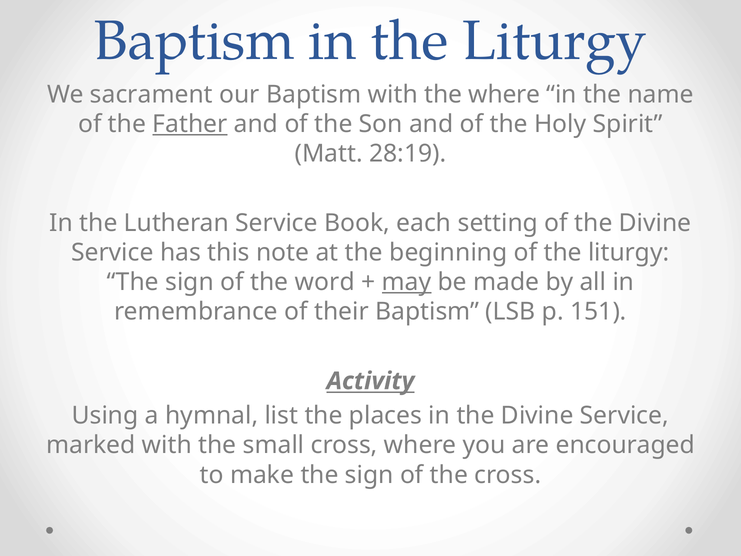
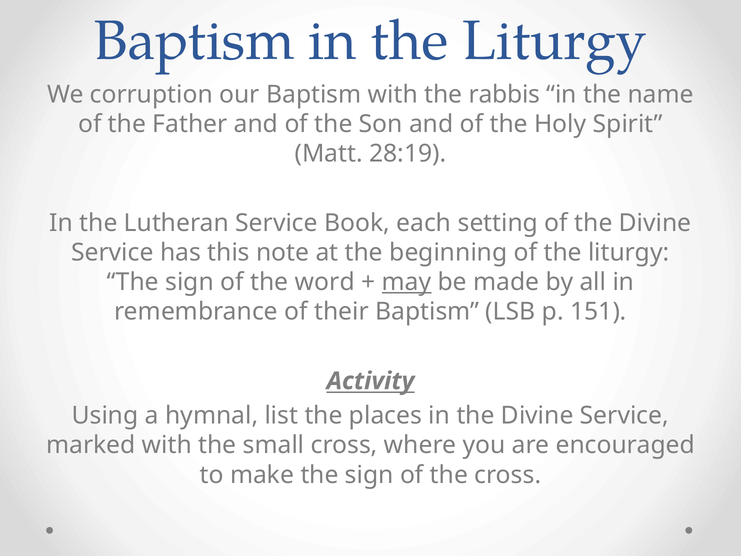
sacrament: sacrament -> corruption
the where: where -> rabbis
Father underline: present -> none
